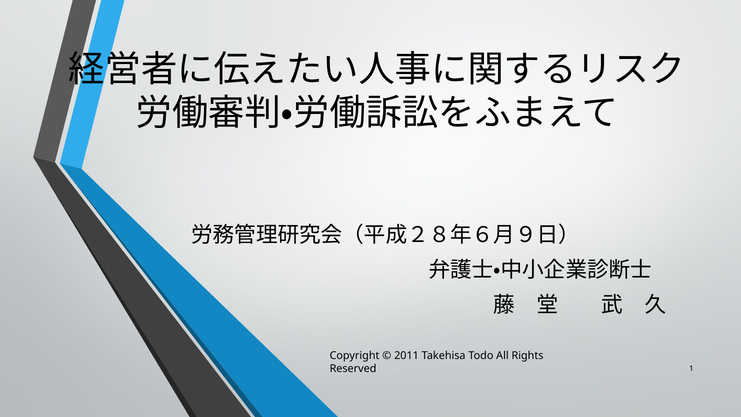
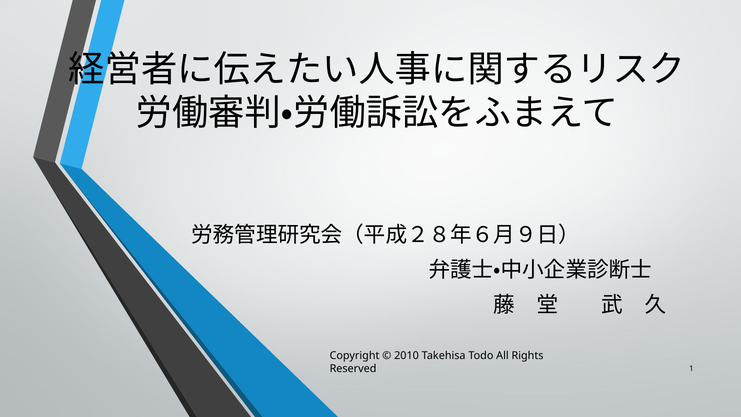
2011: 2011 -> 2010
